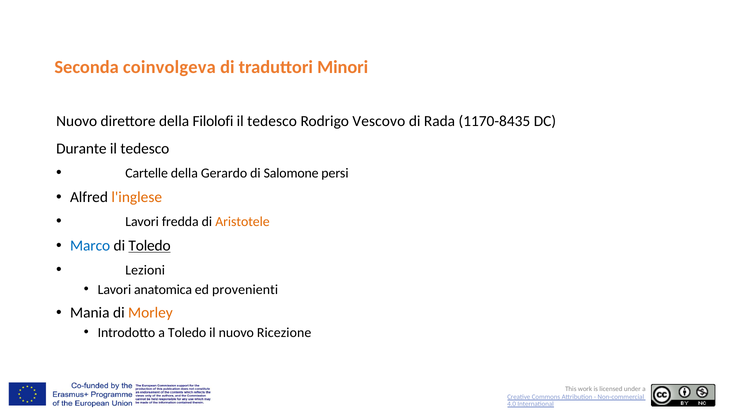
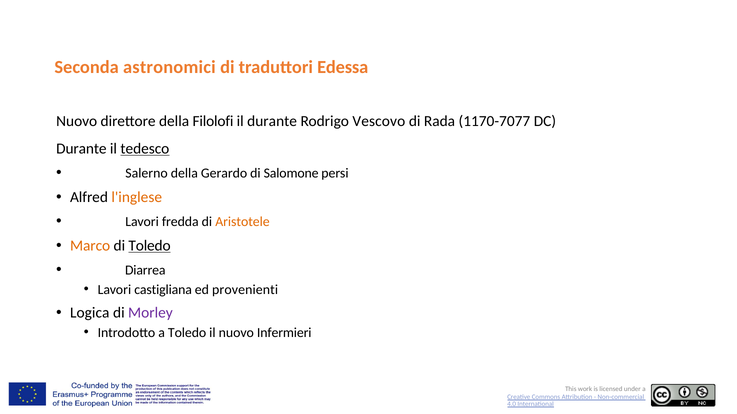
coinvolgeva: coinvolgeva -> astronomici
Minori: Minori -> Edessa
tedesco at (272, 121): tedesco -> durante
1170-8435: 1170-8435 -> 1170-7077
tedesco at (145, 149) underline: none -> present
Cartelle: Cartelle -> Salerno
Marco colour: blue -> orange
Lezioni: Lezioni -> Diarrea
anatomica: anatomica -> castigliana
Mania: Mania -> Logica
Morley colour: orange -> purple
Ricezione: Ricezione -> Infermieri
